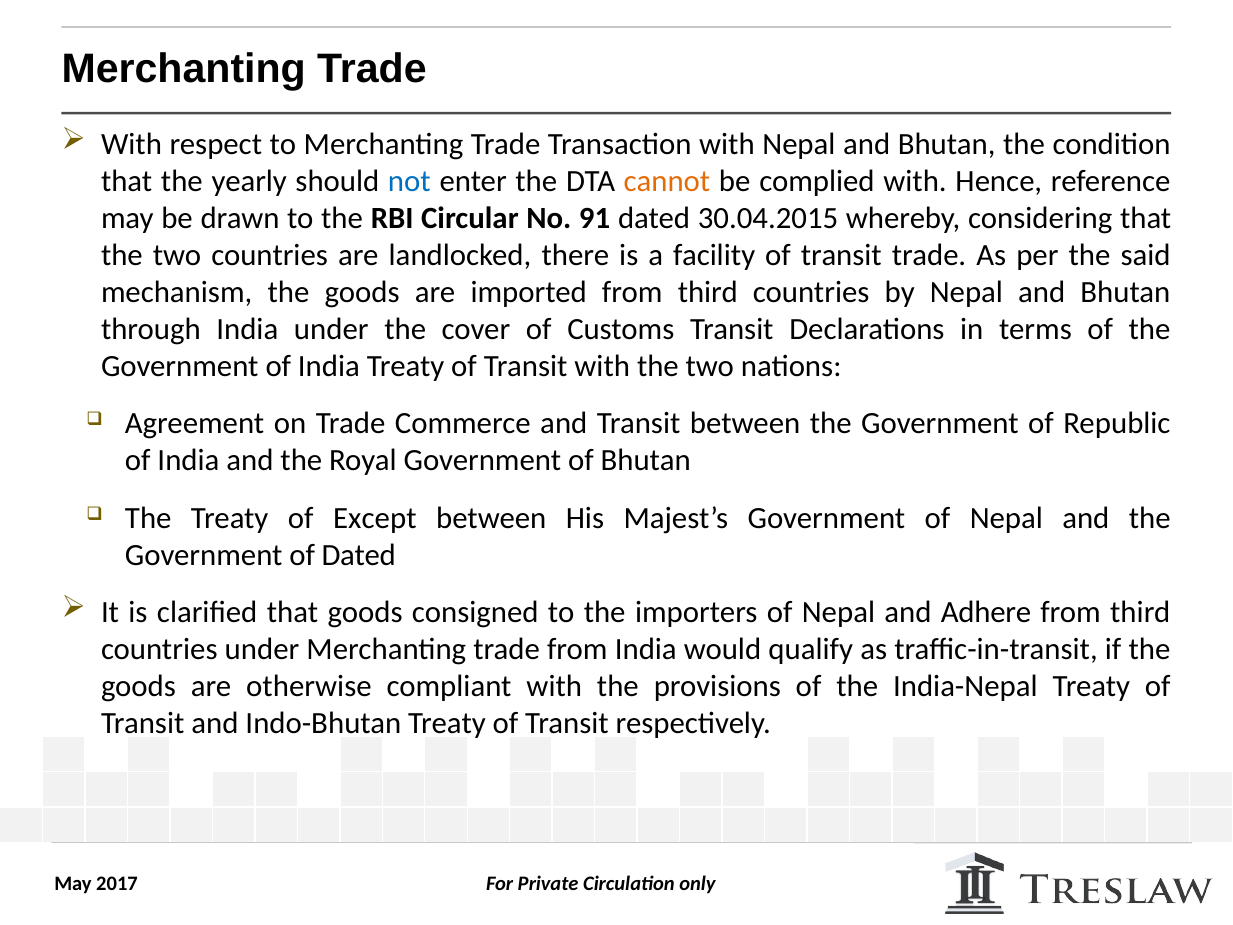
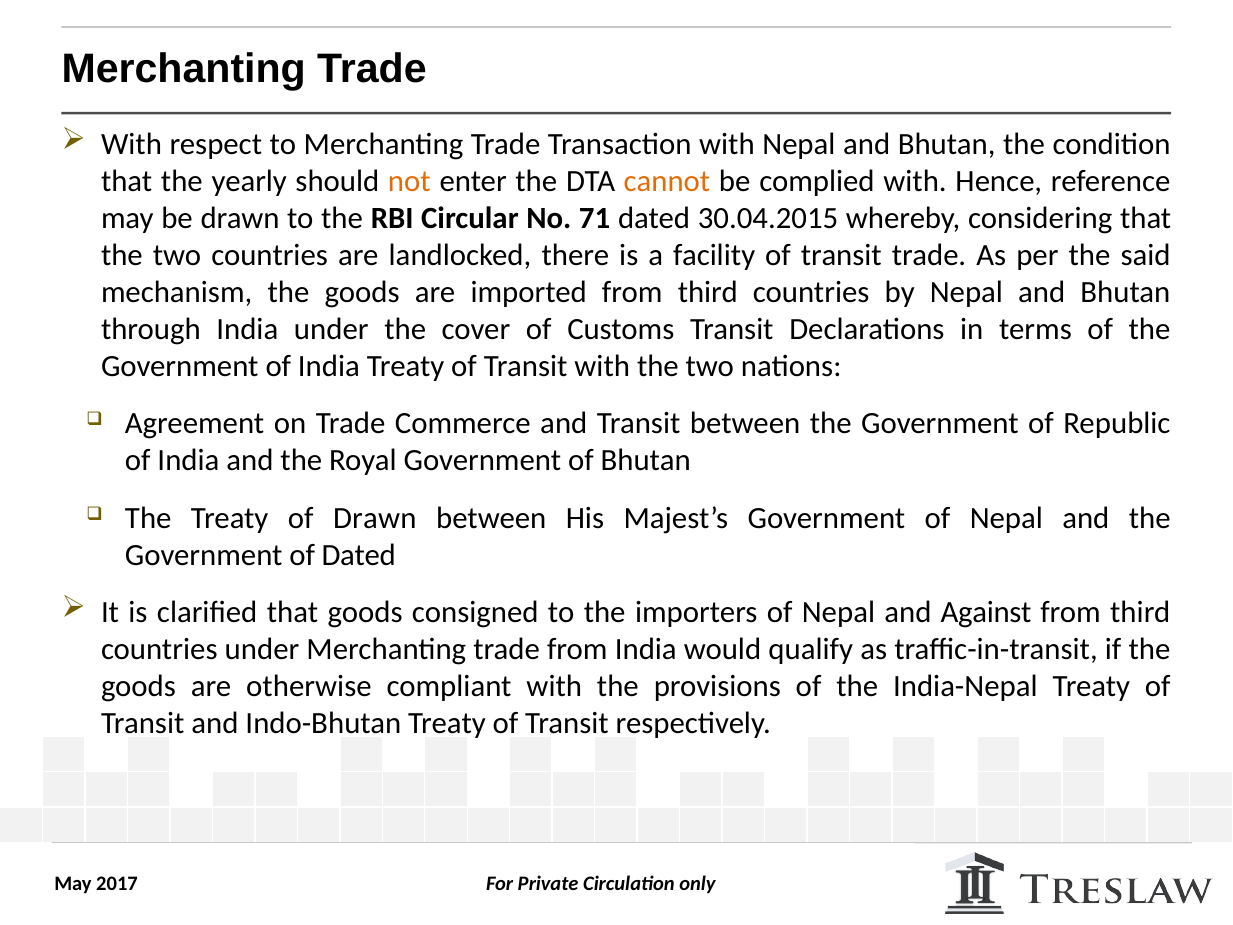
not colour: blue -> orange
91: 91 -> 71
of Except: Except -> Drawn
Adhere: Adhere -> Against
